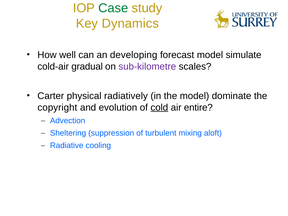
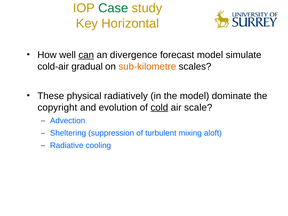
Dynamics: Dynamics -> Horizontal
can underline: none -> present
developing: developing -> divergence
sub-kilometre colour: purple -> orange
Carter: Carter -> These
entire: entire -> scale
